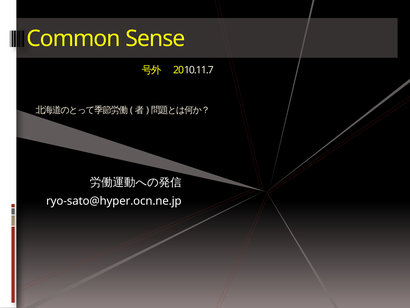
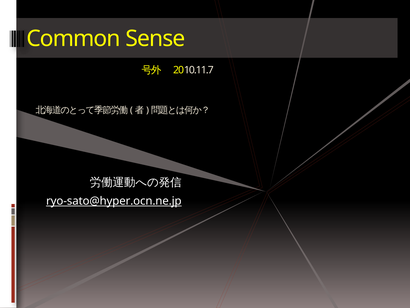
ryo-sato@hyper.ocn.ne.jp underline: none -> present
